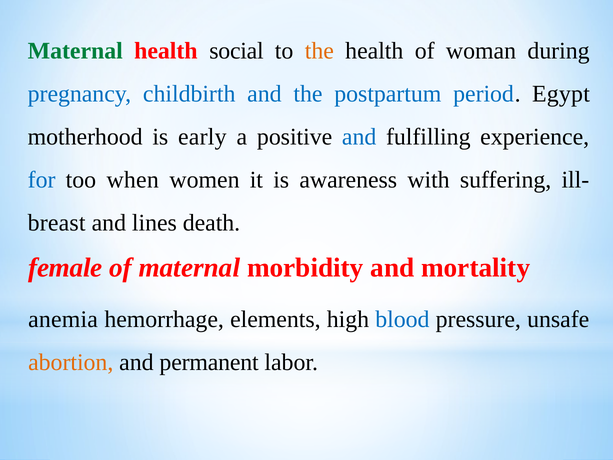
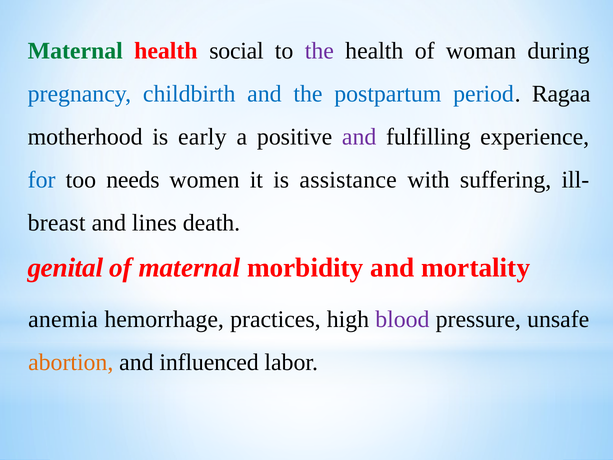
the at (319, 51) colour: orange -> purple
Egypt: Egypt -> Ragaa
and at (359, 137) colour: blue -> purple
when: when -> needs
awareness: awareness -> assistance
female: female -> genital
elements: elements -> practices
blood colour: blue -> purple
permanent: permanent -> influenced
